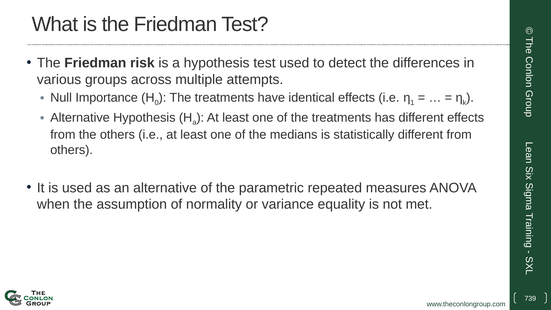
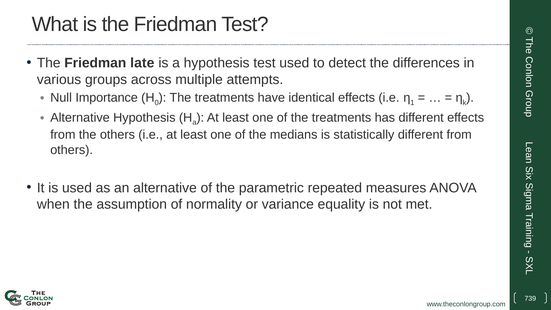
risk: risk -> late
